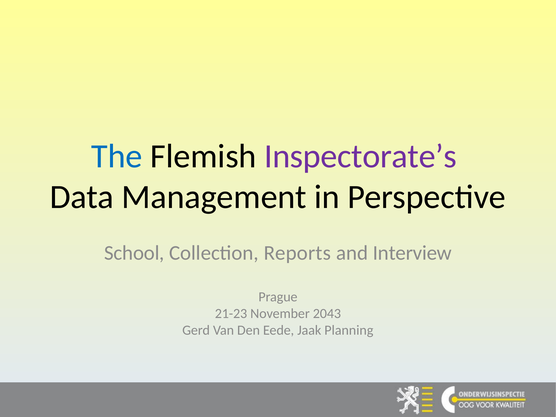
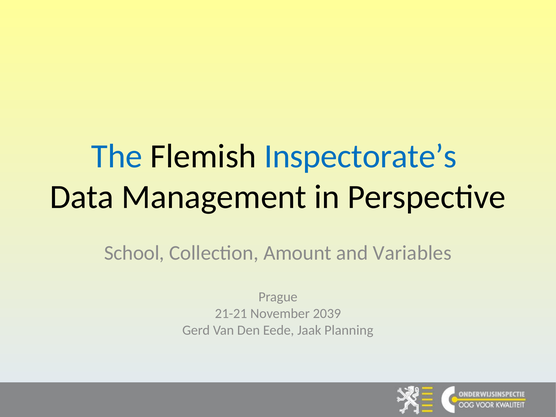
Inspectorate’s colour: purple -> blue
Reports: Reports -> Amount
Interview: Interview -> Variables
21-23: 21-23 -> 21-21
2043: 2043 -> 2039
